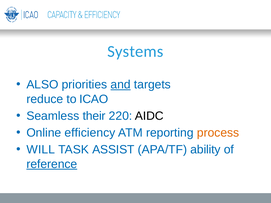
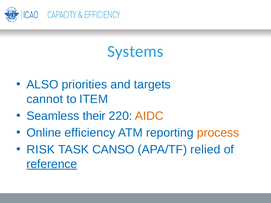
and underline: present -> none
reduce: reduce -> cannot
ICAO: ICAO -> ITEM
AIDC colour: black -> orange
WILL: WILL -> RISK
ASSIST: ASSIST -> CANSO
ability: ability -> relied
